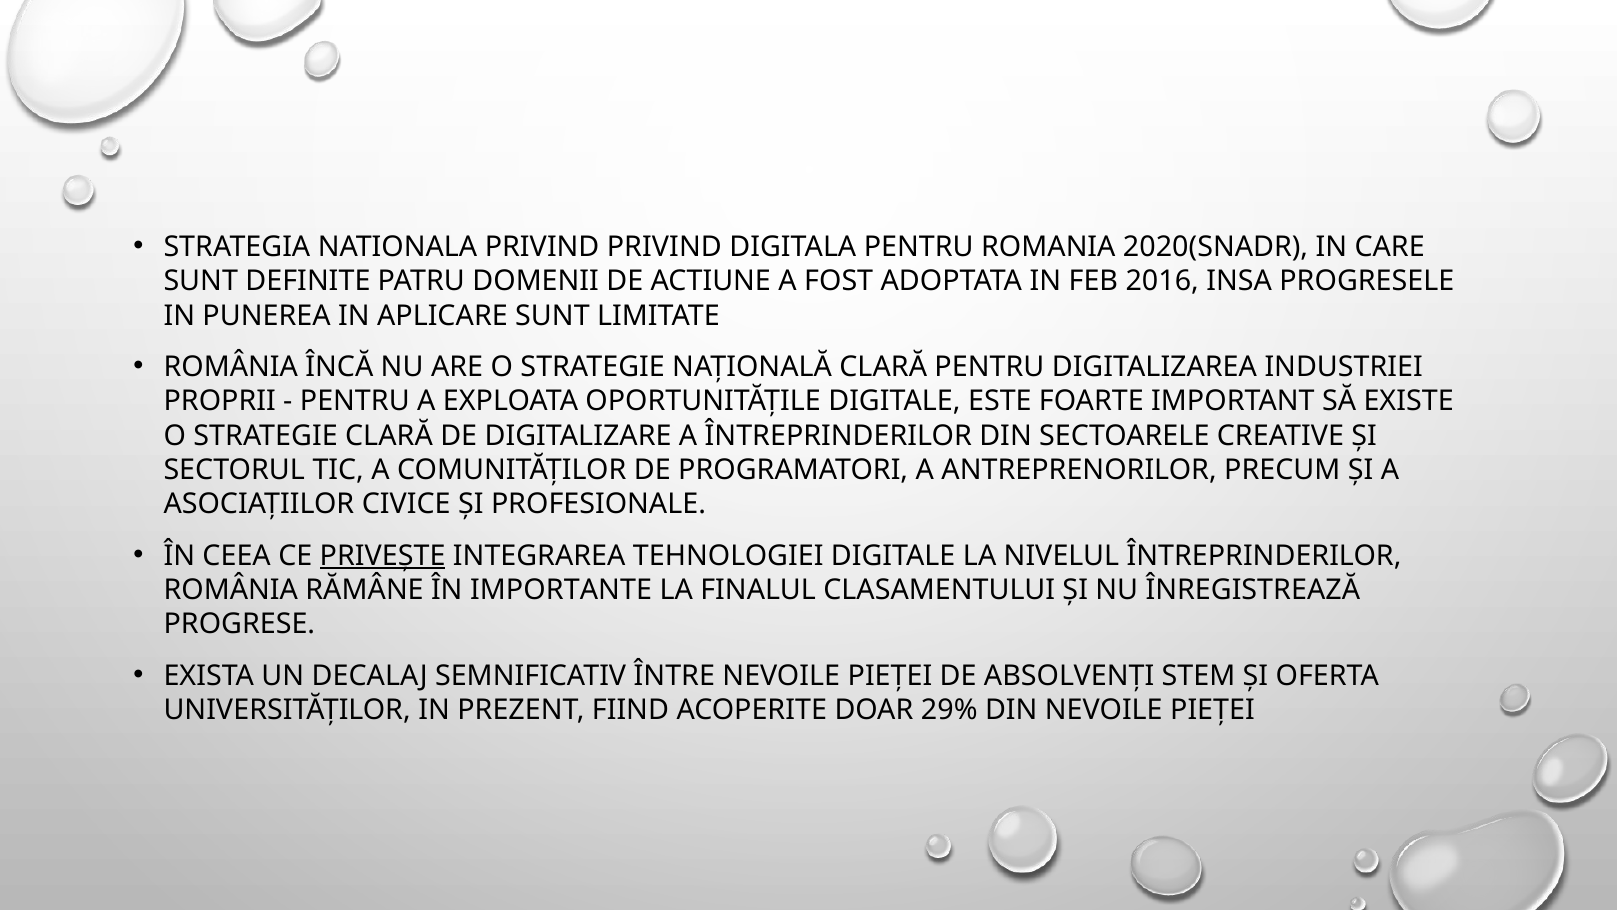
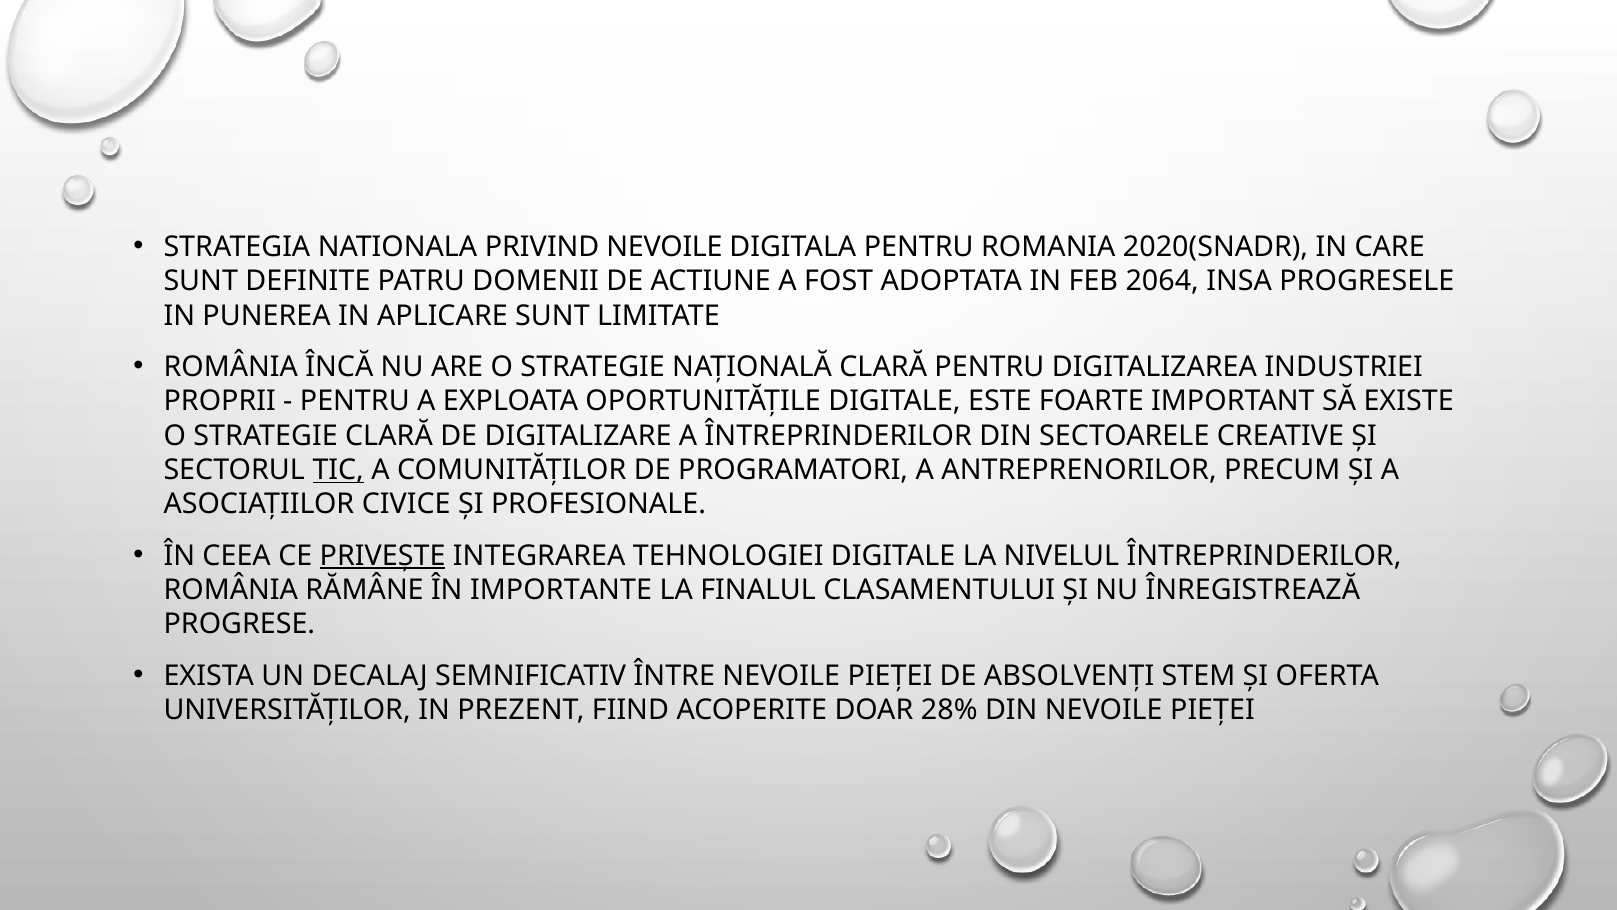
PRIVIND PRIVIND: PRIVIND -> NEVOILE
2016: 2016 -> 2064
TIC underline: none -> present
29%: 29% -> 28%
